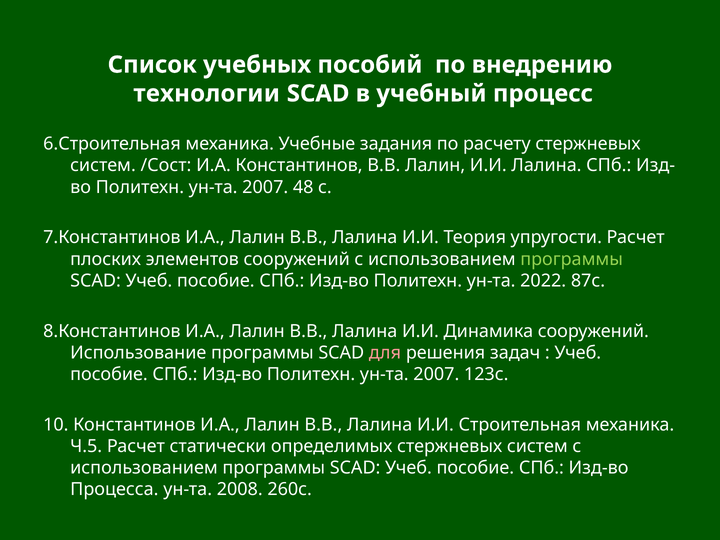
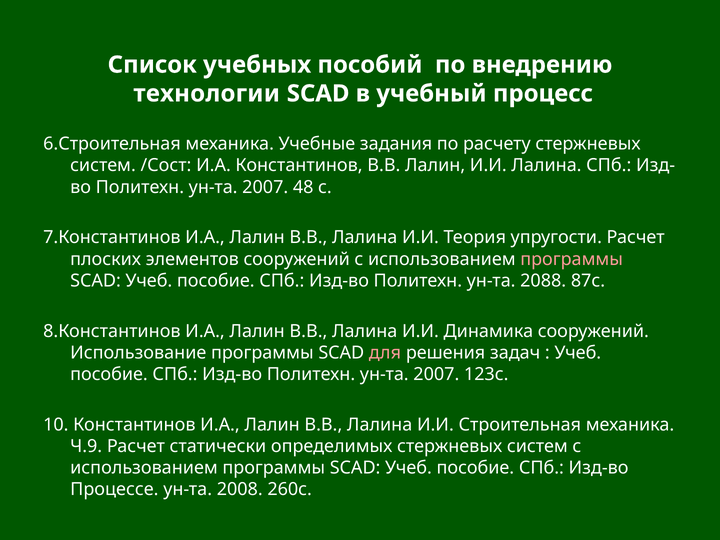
программы at (572, 259) colour: light green -> pink
2022: 2022 -> 2088
Ч.5: Ч.5 -> Ч.9
Процесса: Процесса -> Процессе
